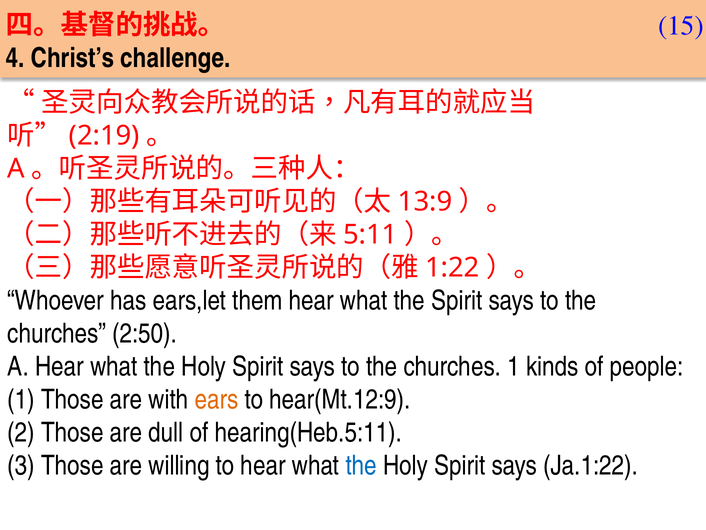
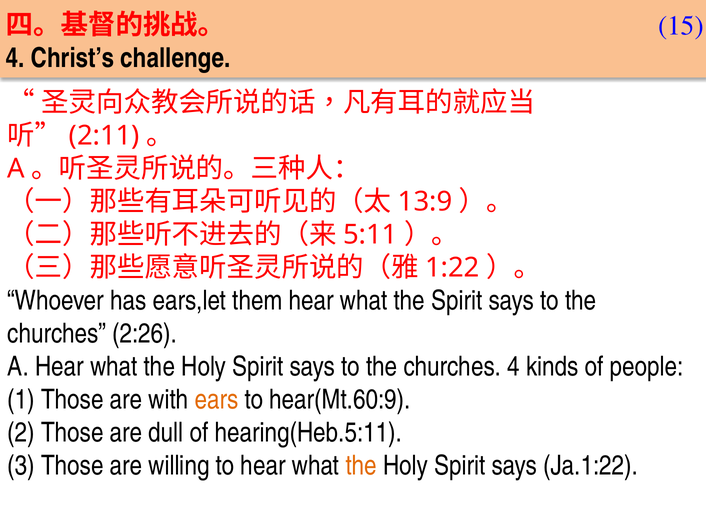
2:19: 2:19 -> 2:11
2:50: 2:50 -> 2:26
churches 1: 1 -> 4
hear(Mt.12:9: hear(Mt.12:9 -> hear(Mt.60:9
the at (361, 465) colour: blue -> orange
